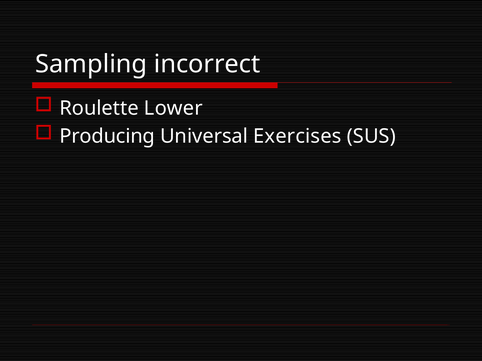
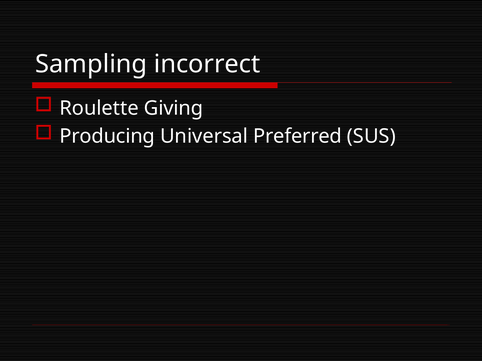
Lower: Lower -> Giving
Exercises: Exercises -> Preferred
